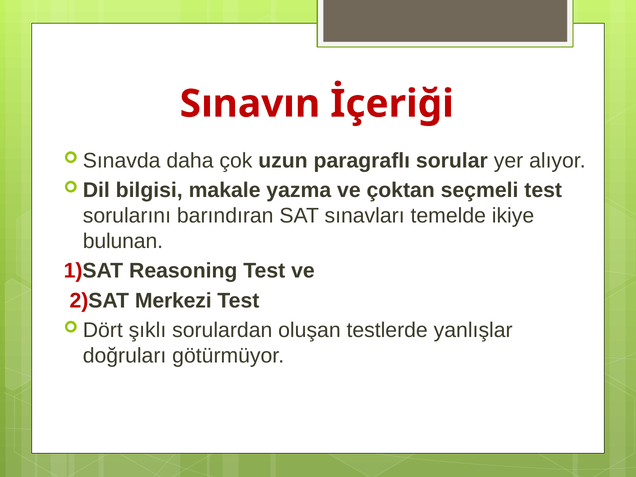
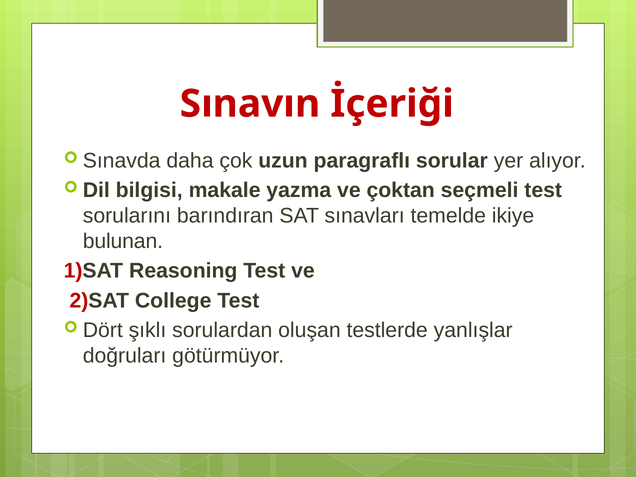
Merkezi: Merkezi -> College
